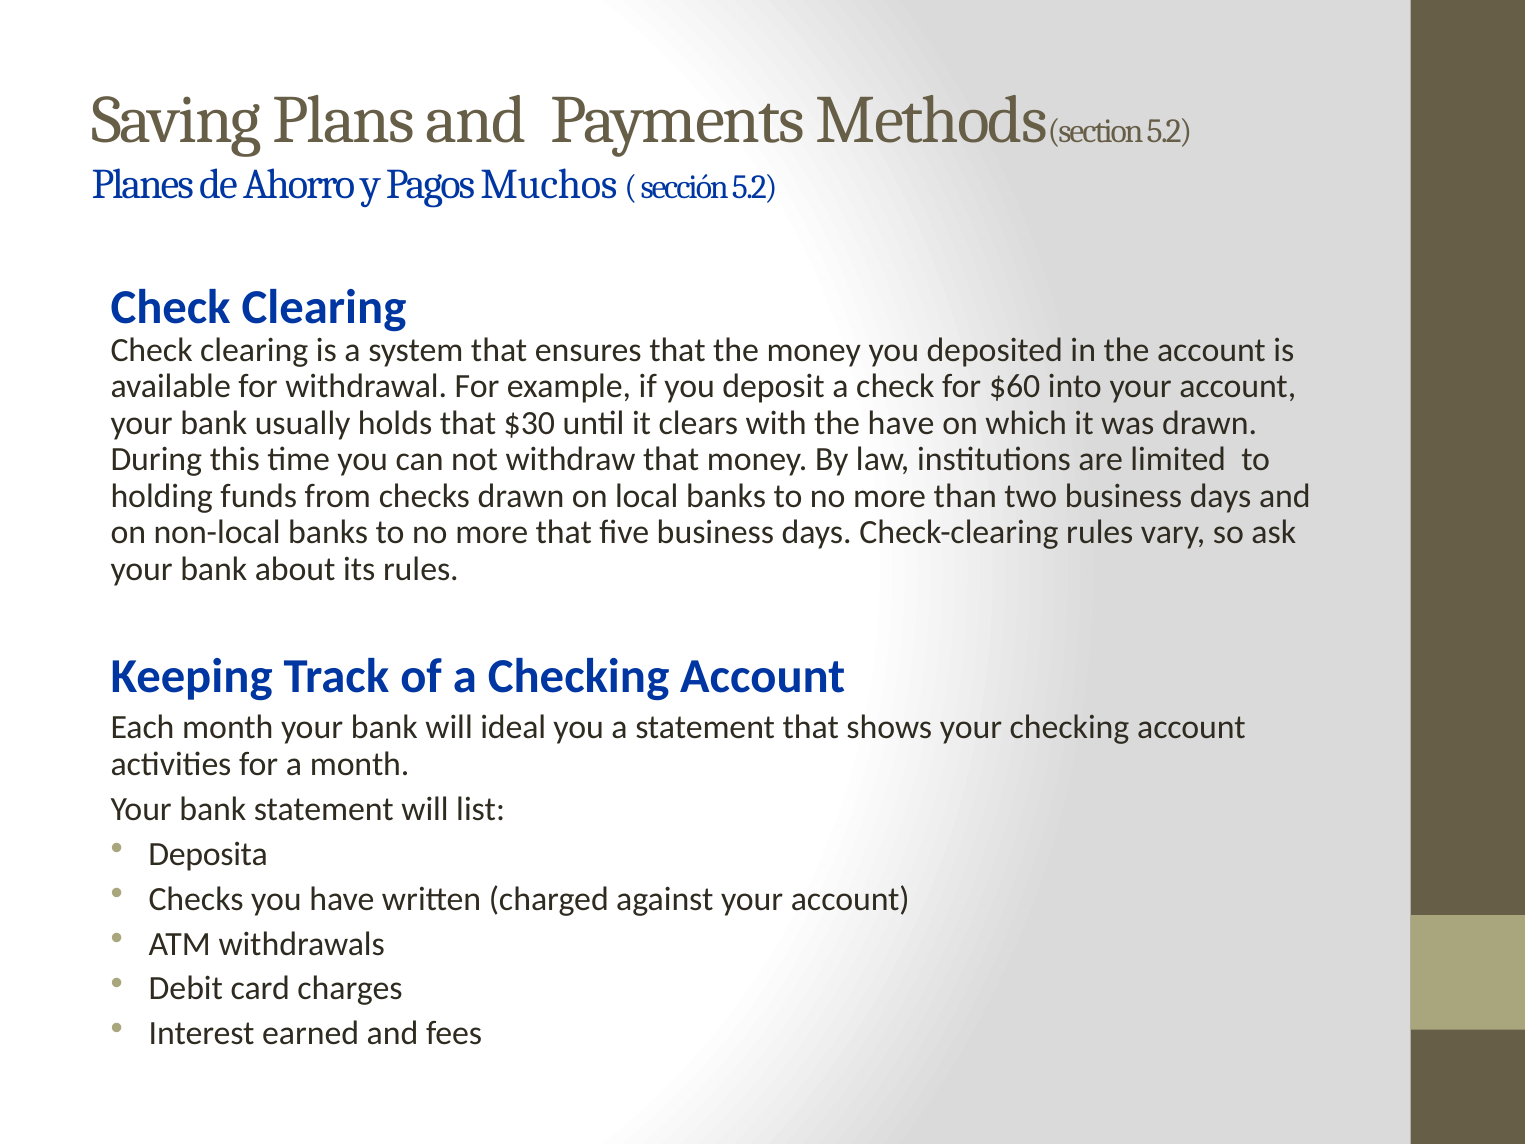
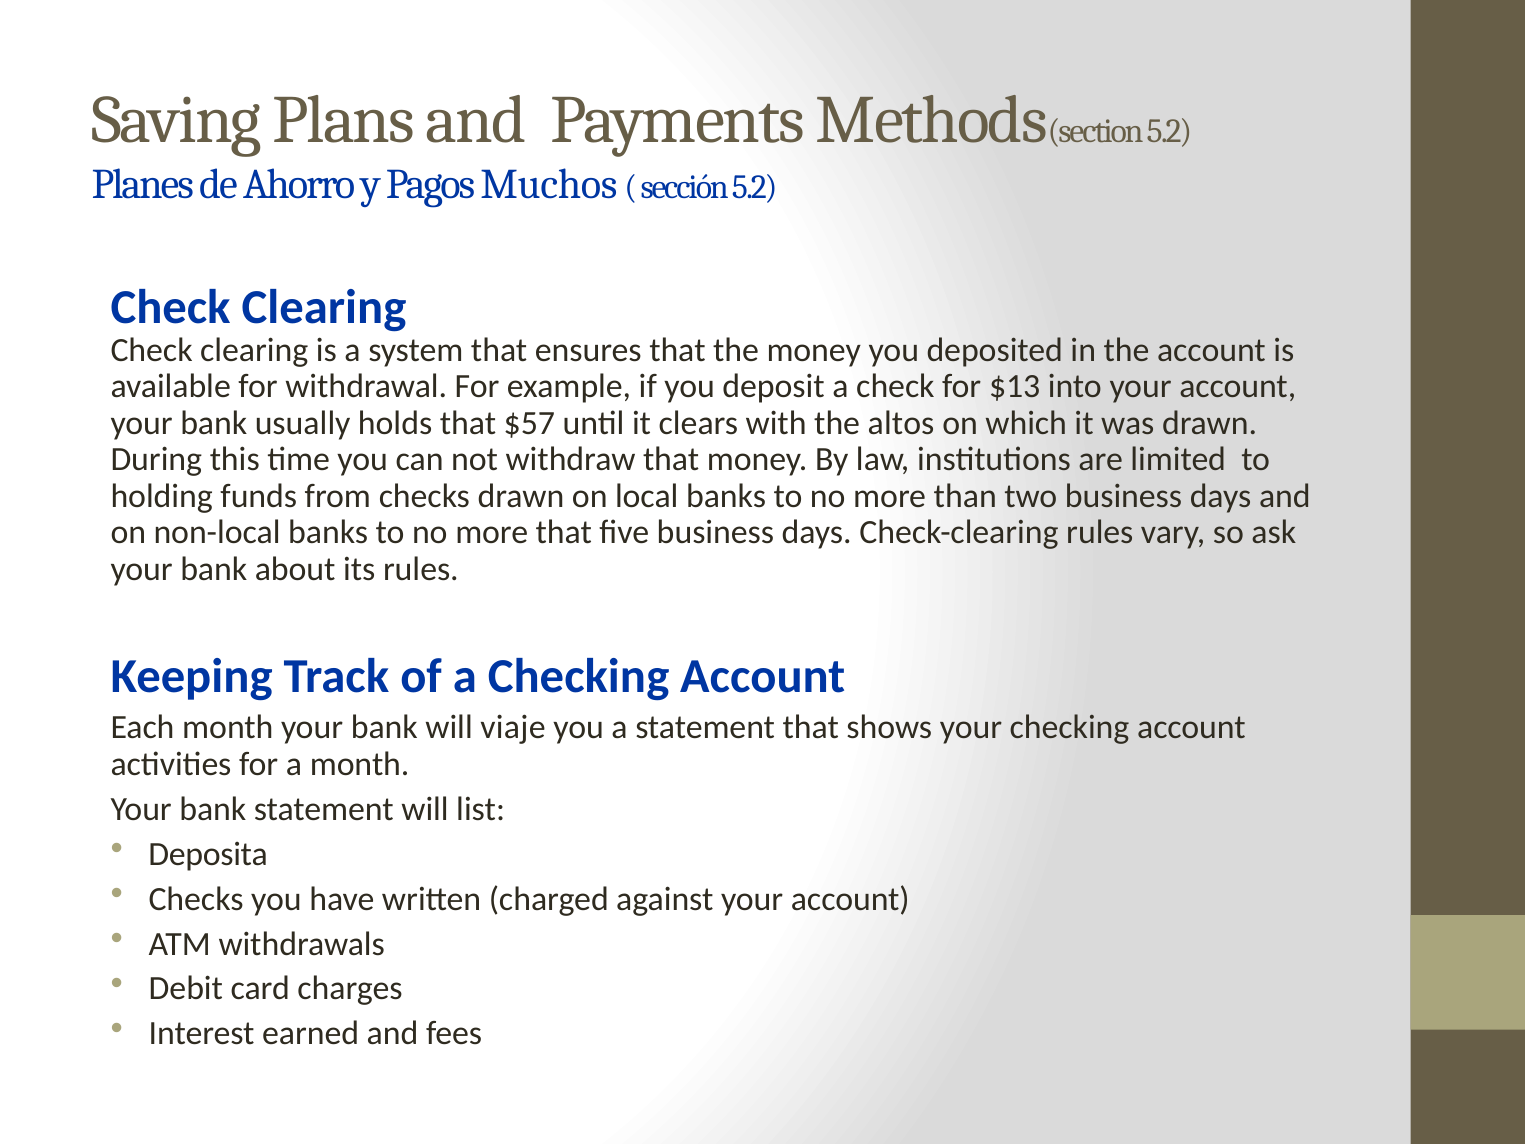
$60: $60 -> $13
$30: $30 -> $57
the have: have -> altos
ideal: ideal -> viaje
